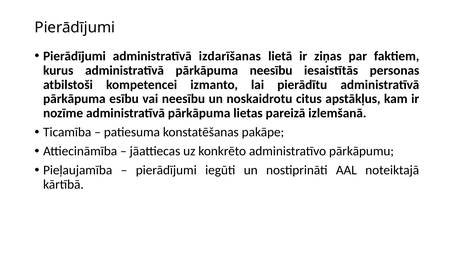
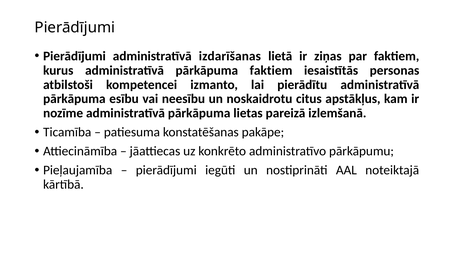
pārkāpuma neesību: neesību -> faktiem
